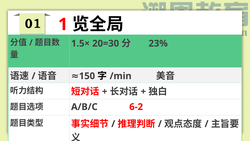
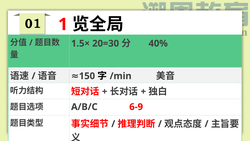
23%: 23% -> 40%
6-2: 6-2 -> 6-9
